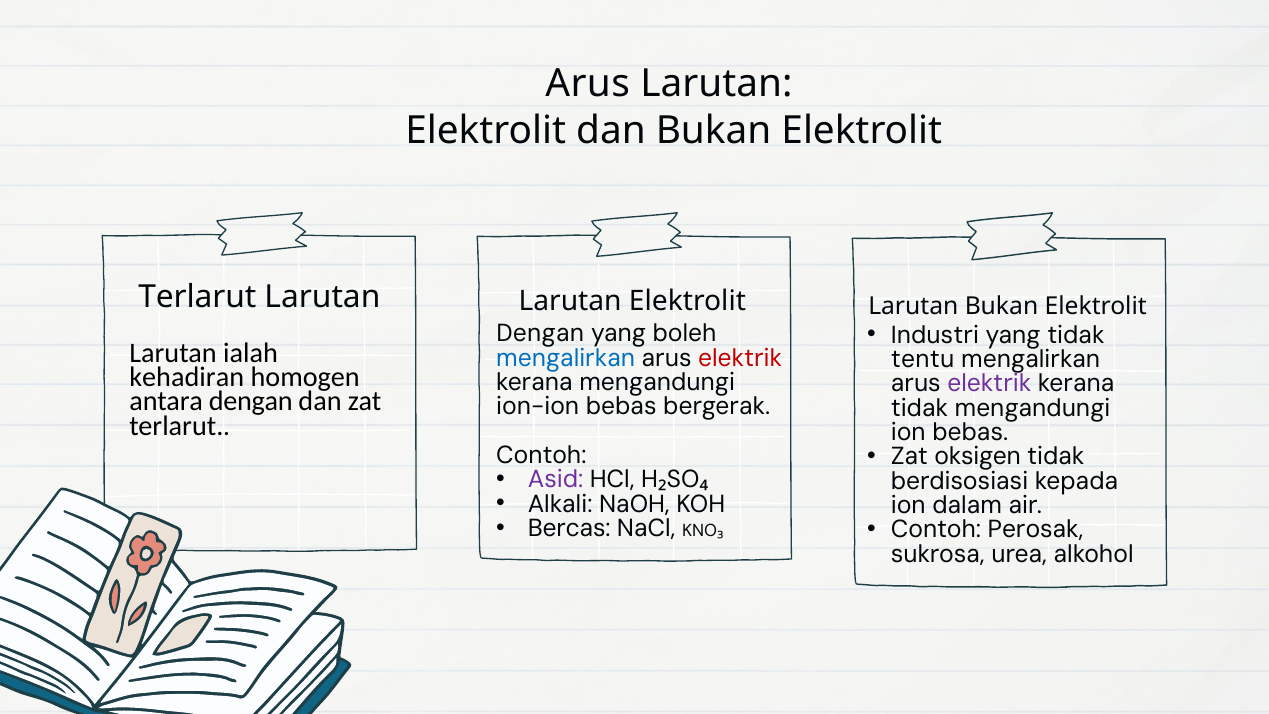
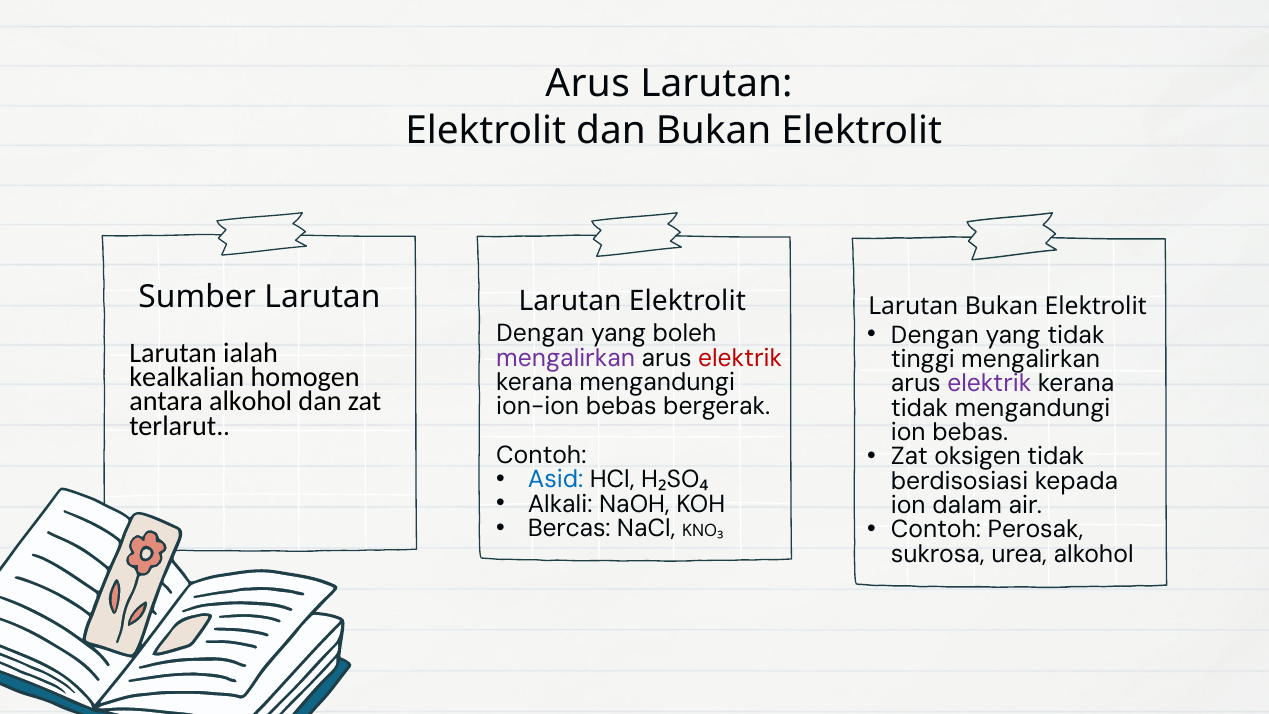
Terlarut at (197, 297): Terlarut -> Sumber
Industri at (935, 335): Industri -> Dengan
mengalirkan at (566, 358) colour: blue -> purple
tentu: tentu -> tinggi
kehadiran: kehadiran -> kealkalian
antara dengan: dengan -> alkohol
Asid colour: purple -> blue
